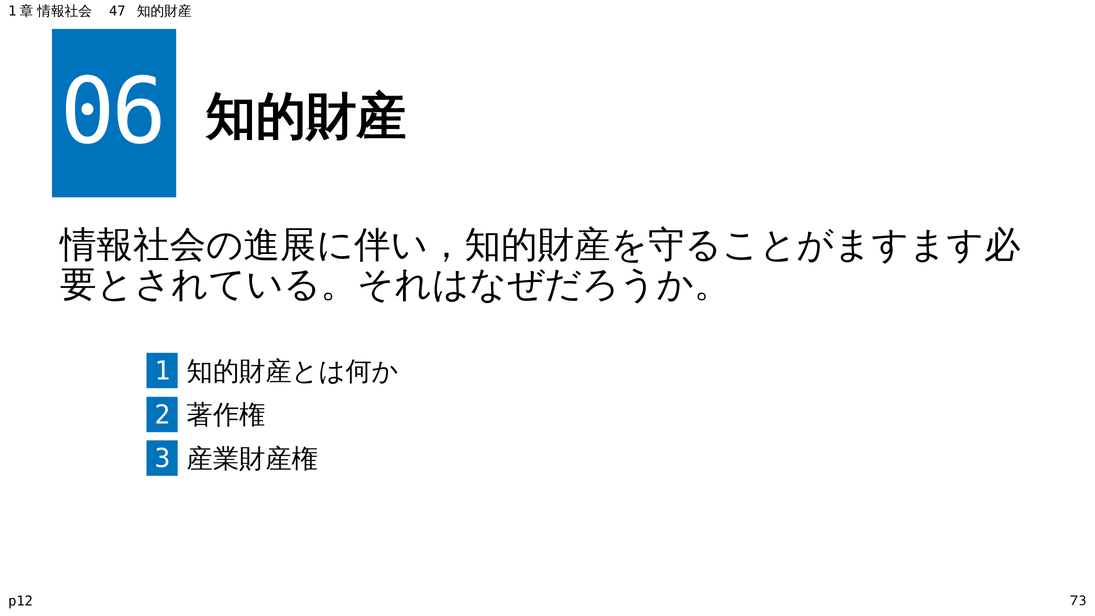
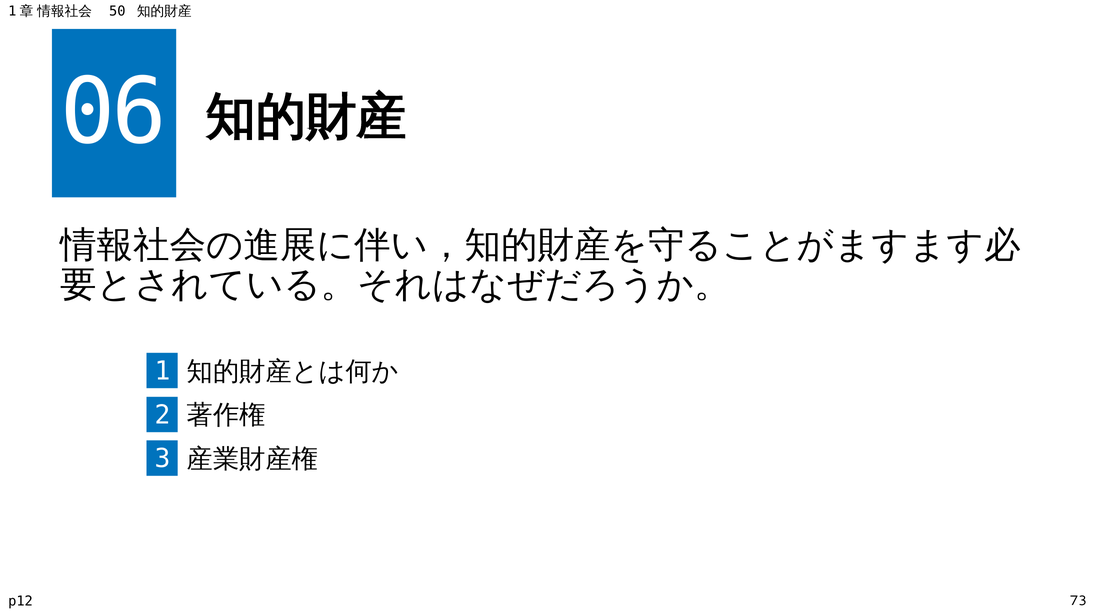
47: 47 -> 50
